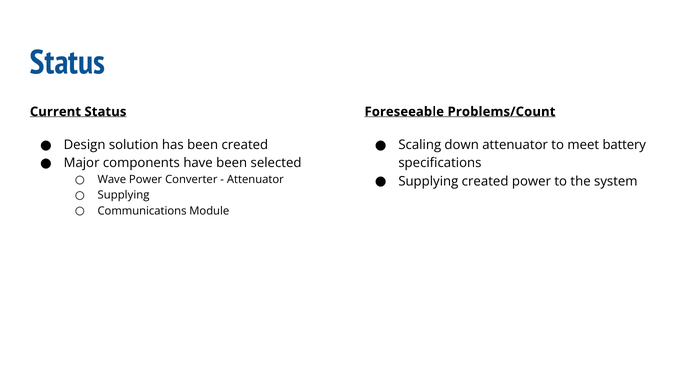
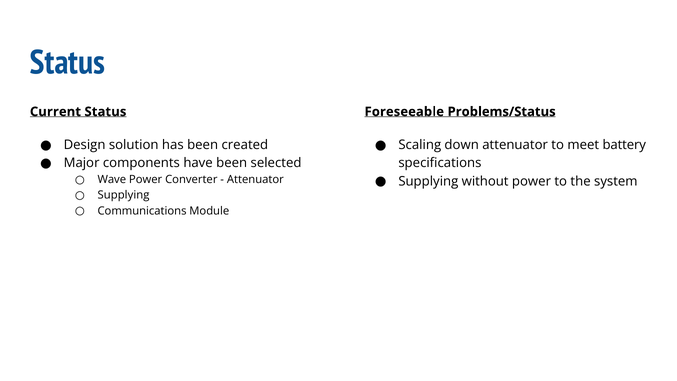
Problems/Count: Problems/Count -> Problems/Status
Supplying created: created -> without
